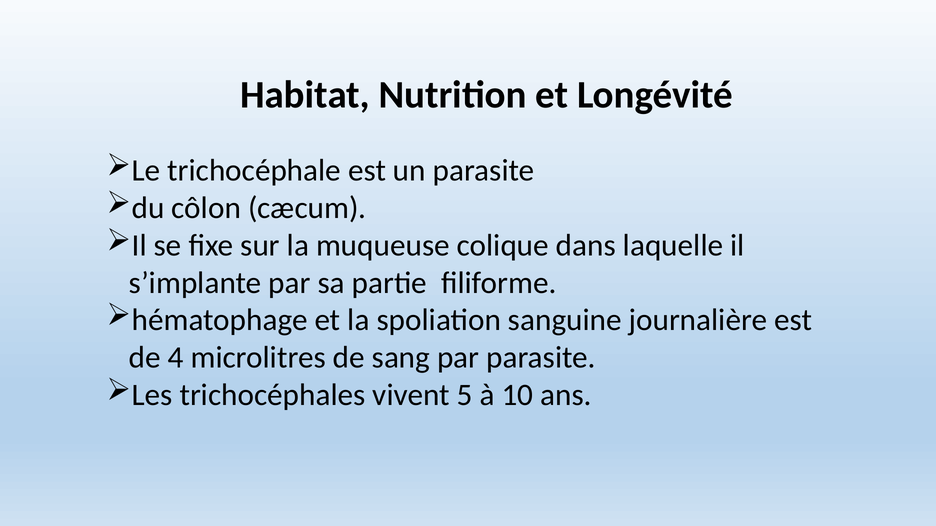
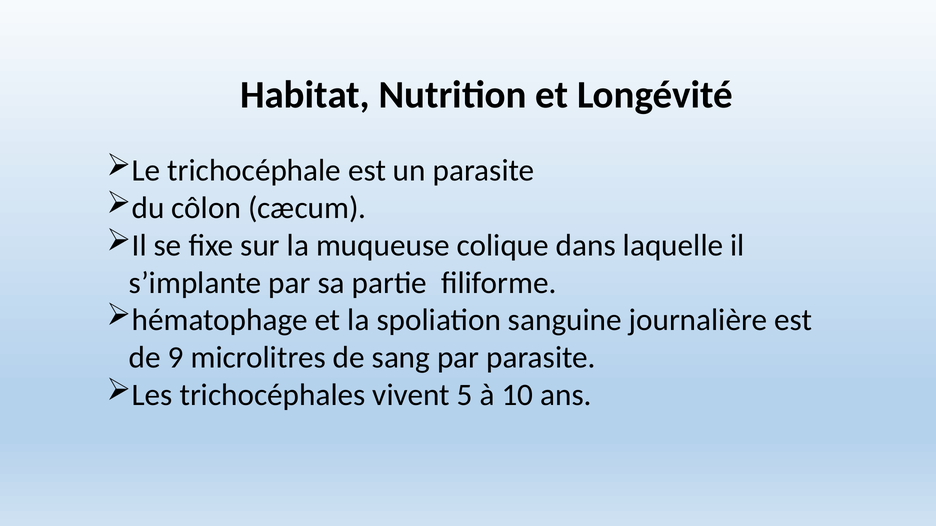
4: 4 -> 9
